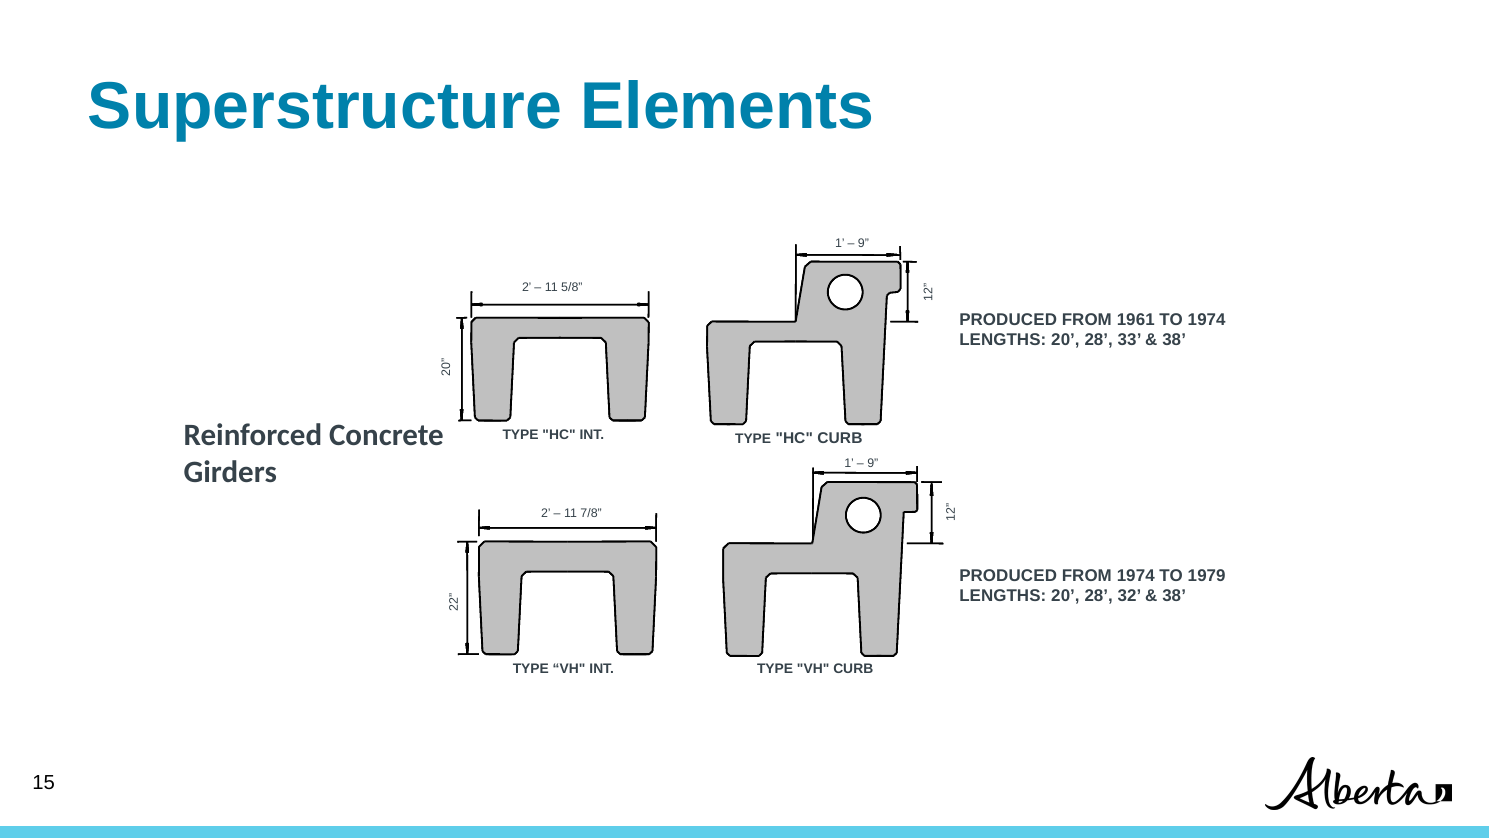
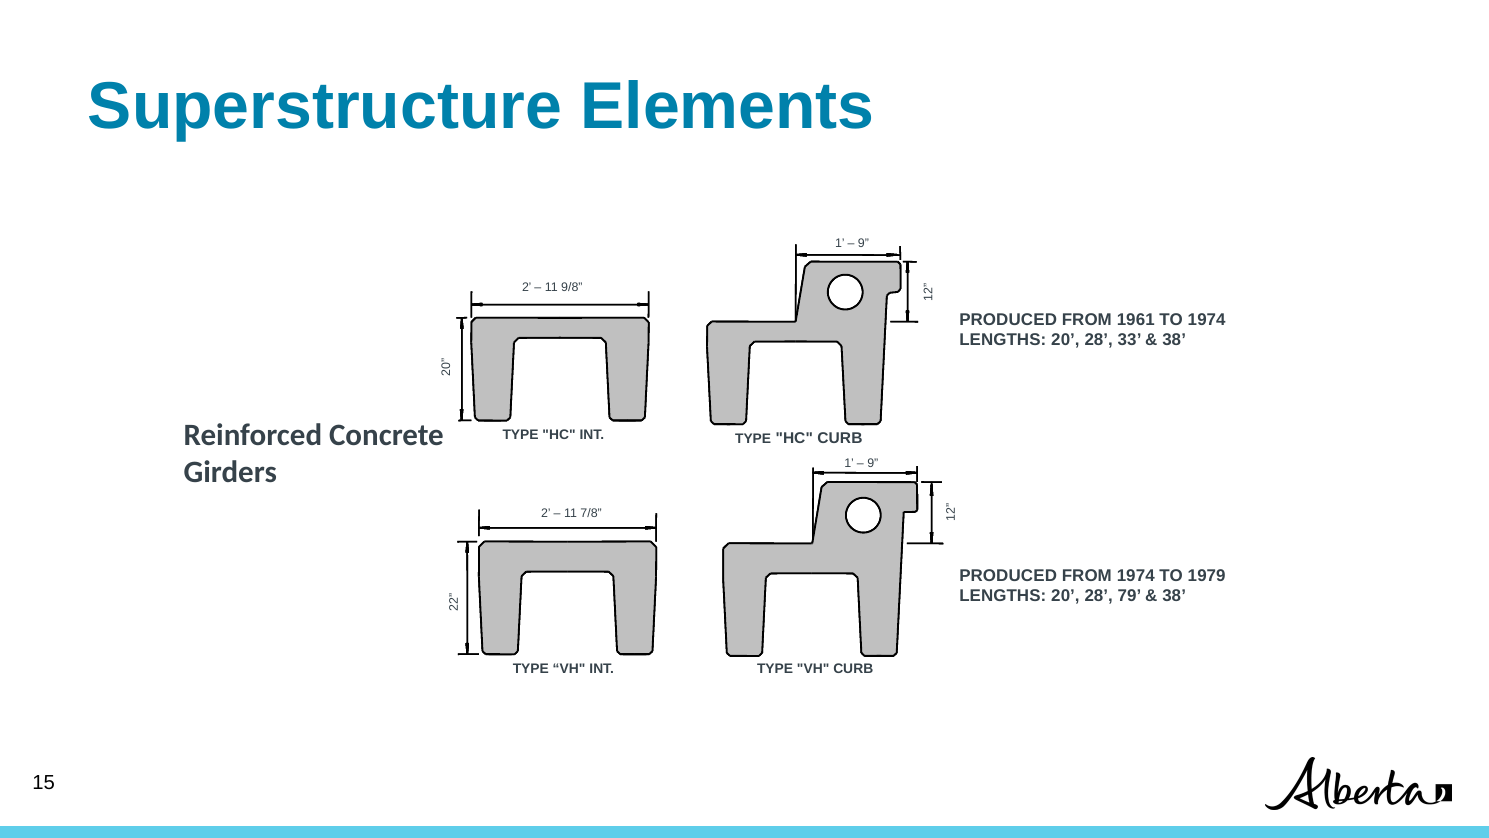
5/8: 5/8 -> 9/8
32: 32 -> 79
